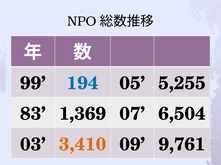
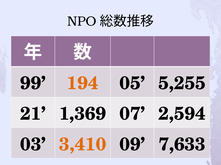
194 colour: blue -> orange
83: 83 -> 21
6,504: 6,504 -> 2,594
9,761: 9,761 -> 7,633
